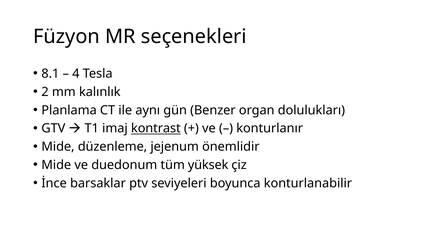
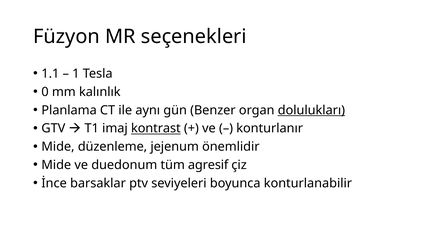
8.1: 8.1 -> 1.1
4: 4 -> 1
2: 2 -> 0
dolulukları underline: none -> present
yüksek: yüksek -> agresif
